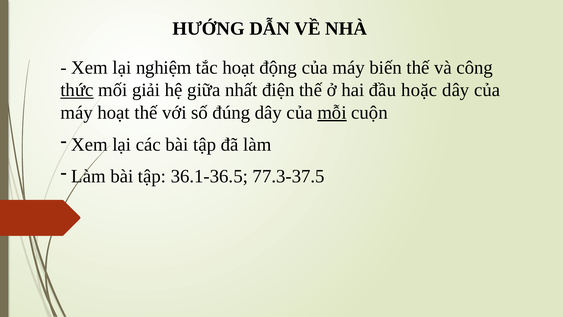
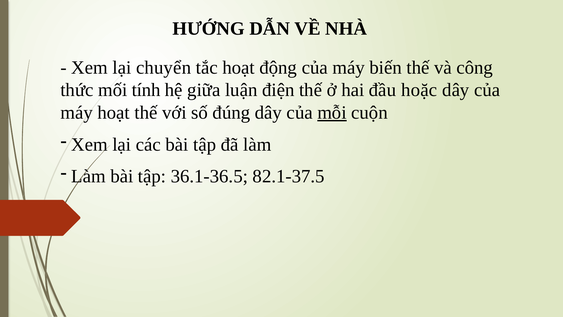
nghiệm: nghiệm -> chuyển
thức underline: present -> none
giải: giải -> tính
nhất: nhất -> luận
77.3-37.5: 77.3-37.5 -> 82.1-37.5
